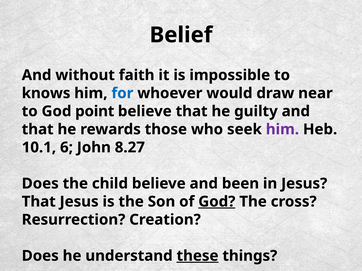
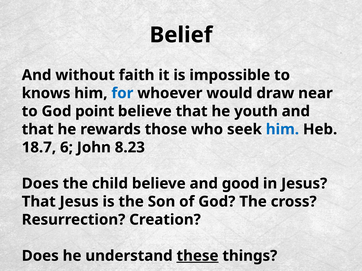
guilty: guilty -> youth
him at (282, 130) colour: purple -> blue
10.1: 10.1 -> 18.7
8.27: 8.27 -> 8.23
been: been -> good
God at (217, 202) underline: present -> none
